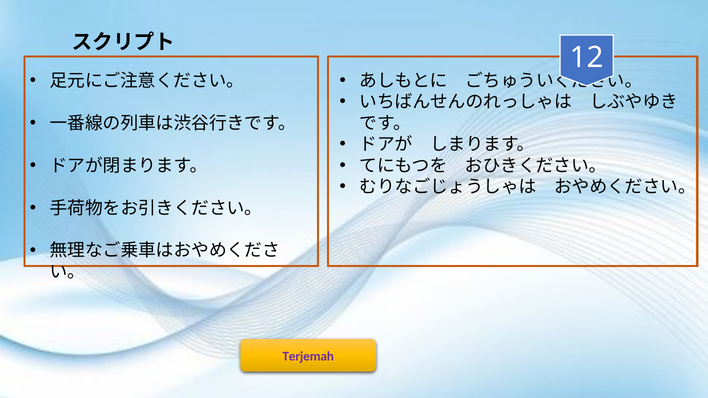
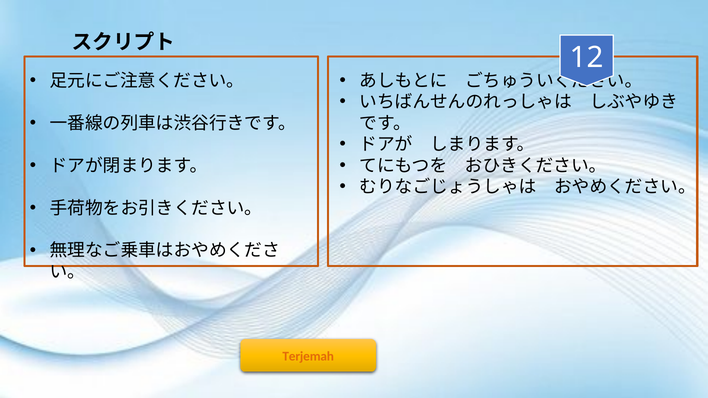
Terjemah colour: purple -> orange
